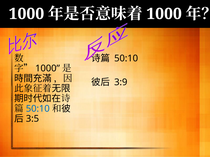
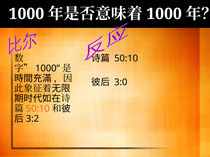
3:9: 3:9 -> 3:0
50:10 at (38, 109) colour: blue -> orange
3:5: 3:5 -> 3:2
